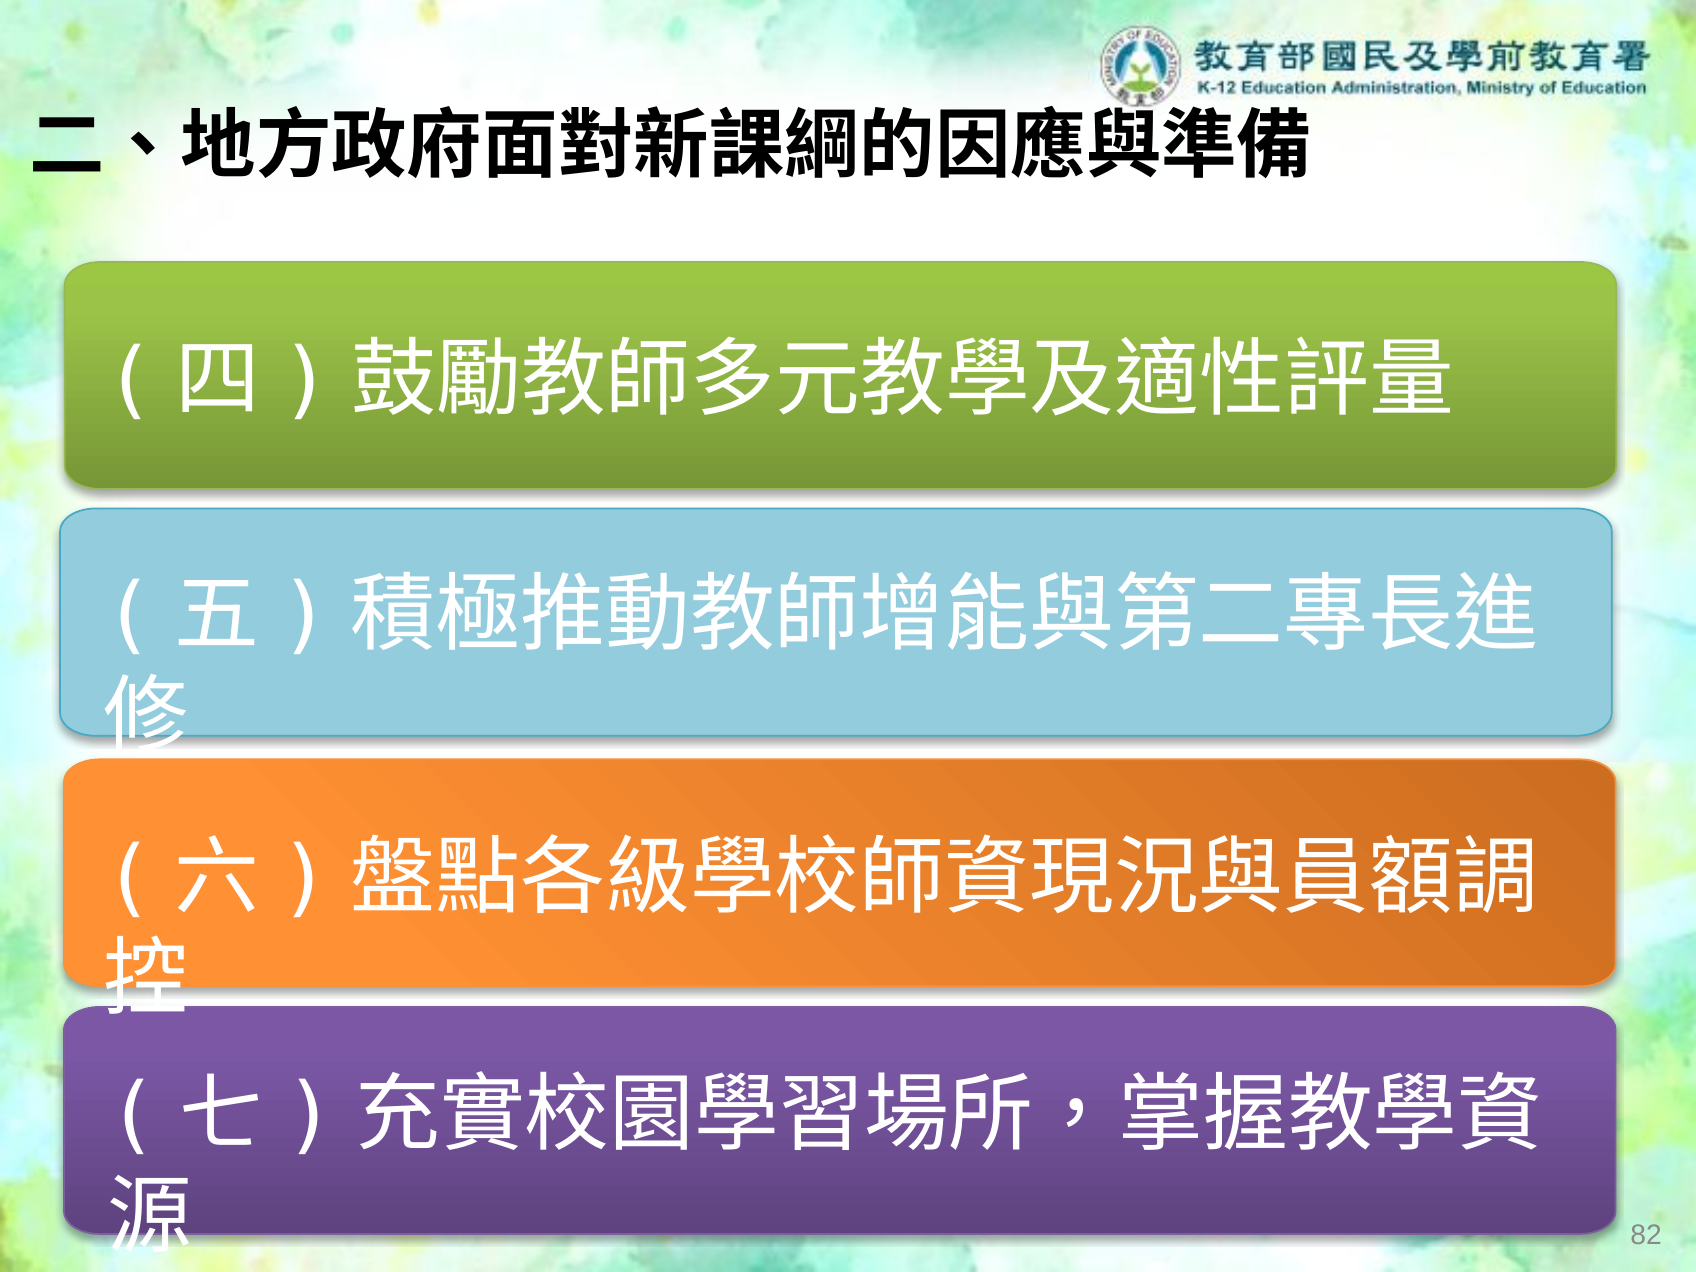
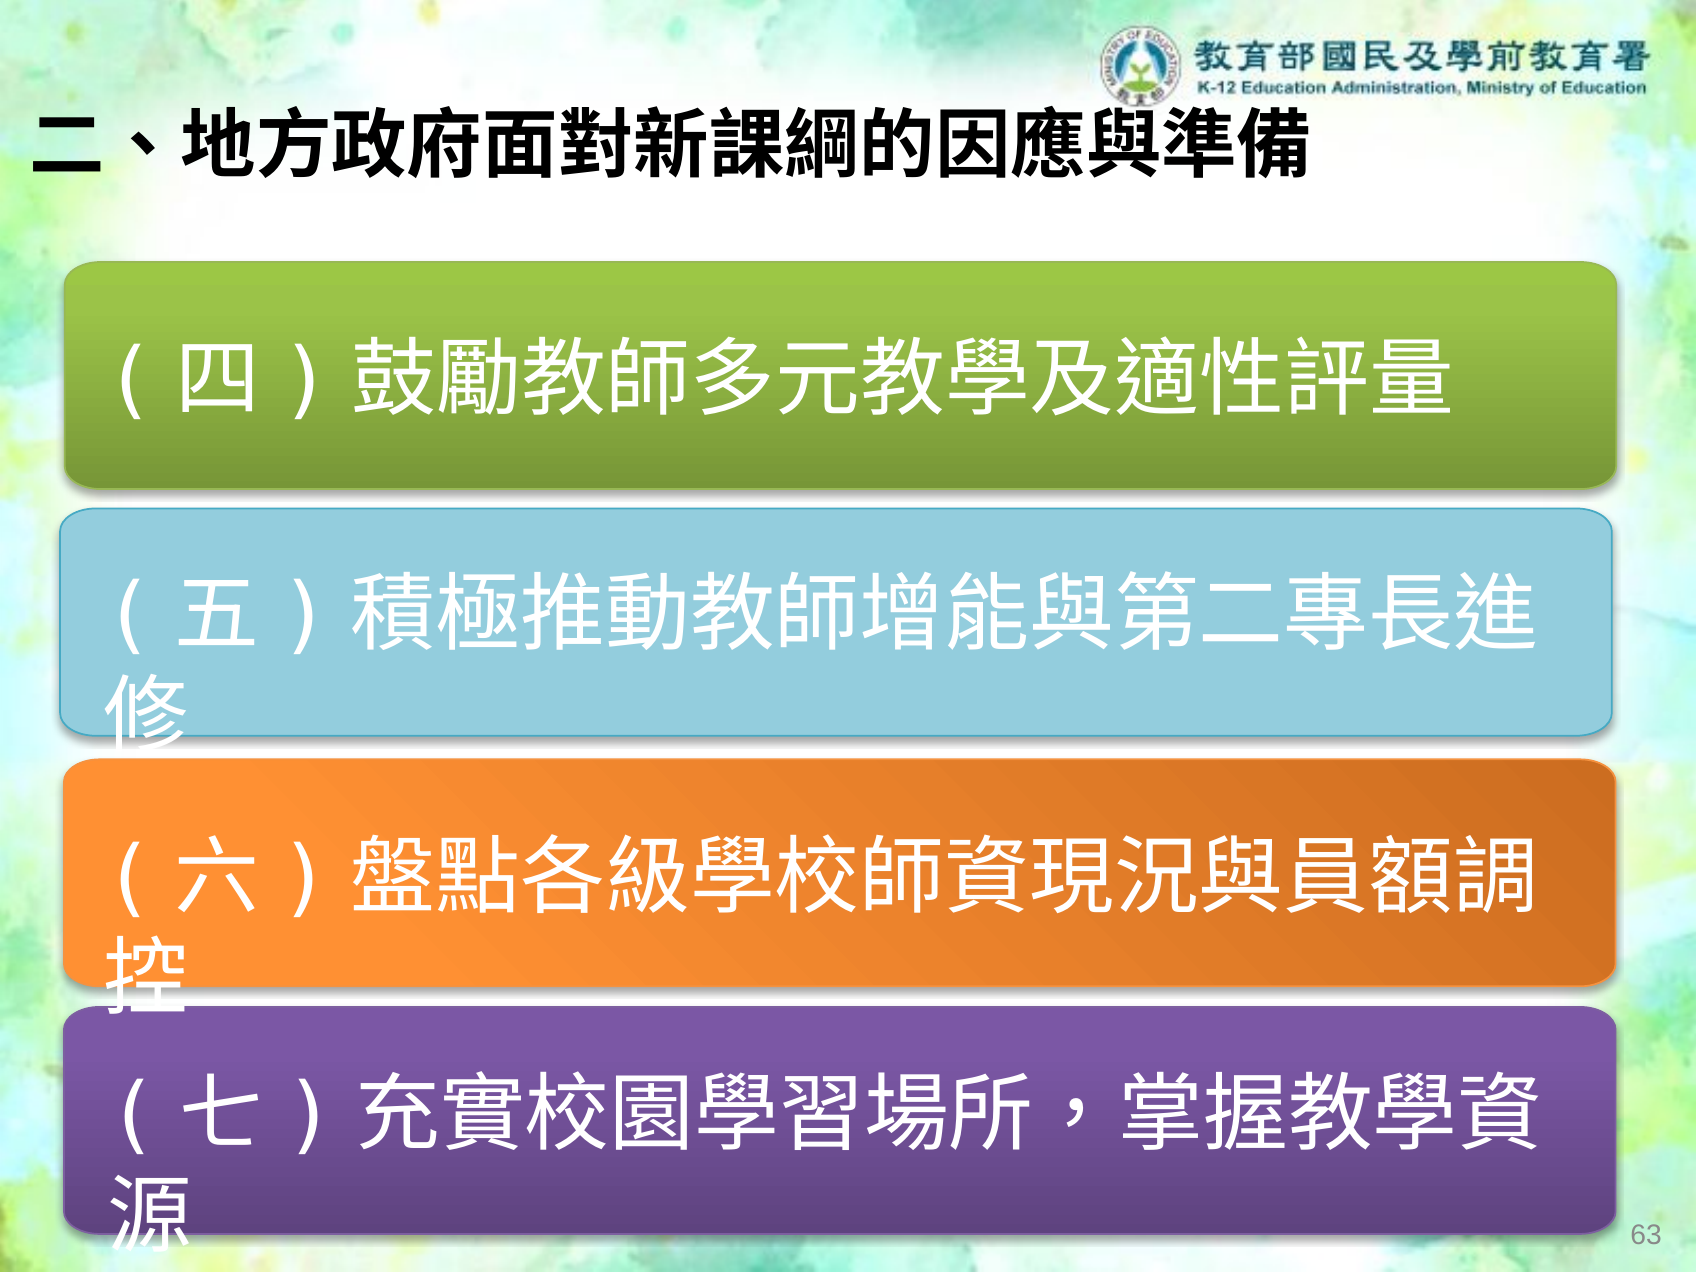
82: 82 -> 63
